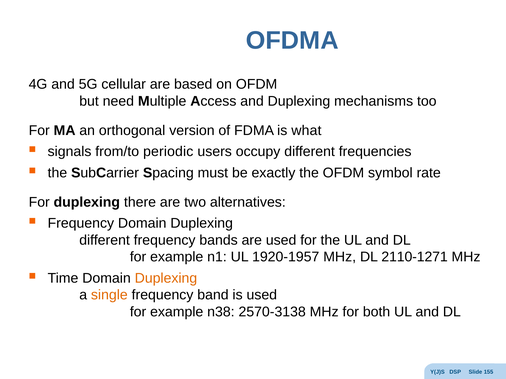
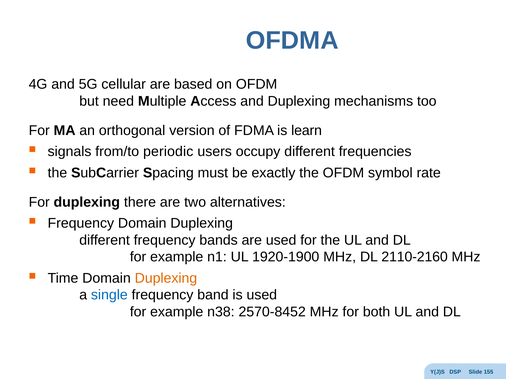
what: what -> learn
1920-1957: 1920-1957 -> 1920-1900
2110-1271: 2110-1271 -> 2110-2160
single colour: orange -> blue
2570-3138: 2570-3138 -> 2570-8452
